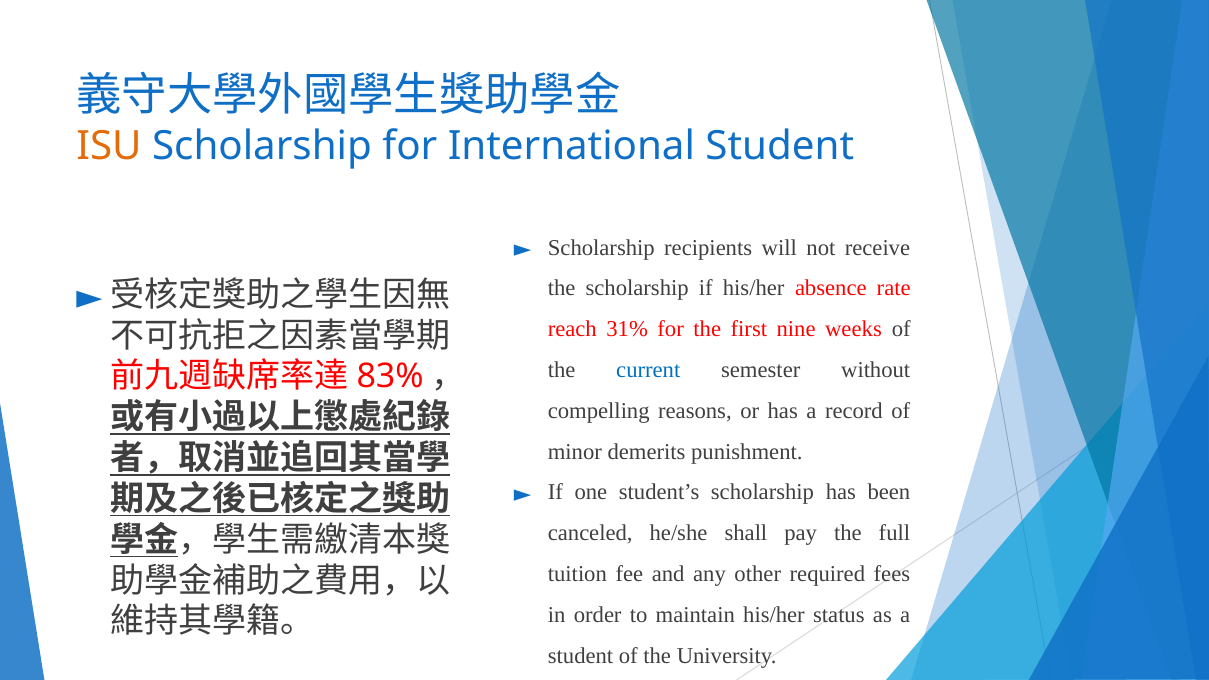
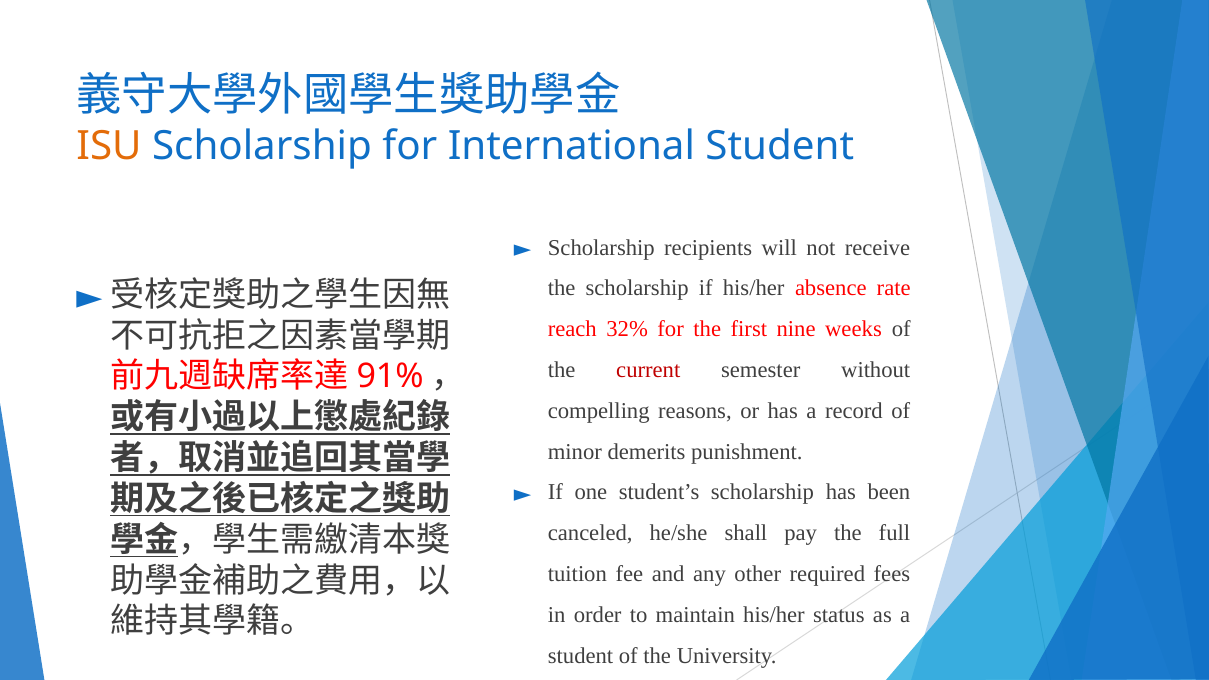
31%: 31% -> 32%
current colour: blue -> red
83%: 83% -> 91%
